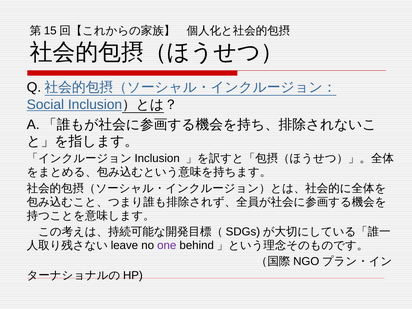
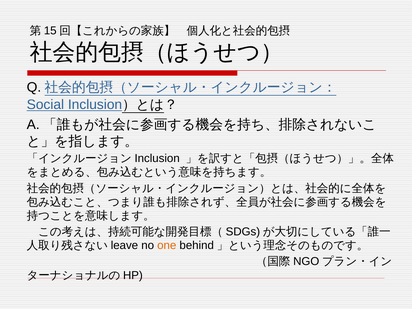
one colour: purple -> orange
